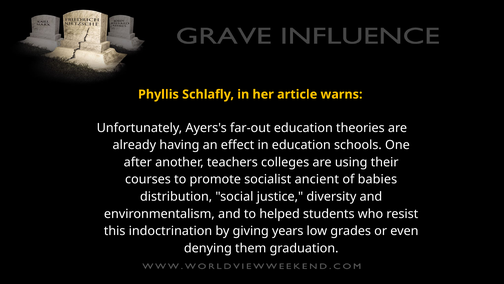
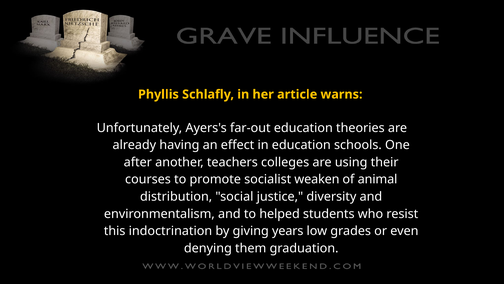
ancient: ancient -> weaken
babies: babies -> animal
